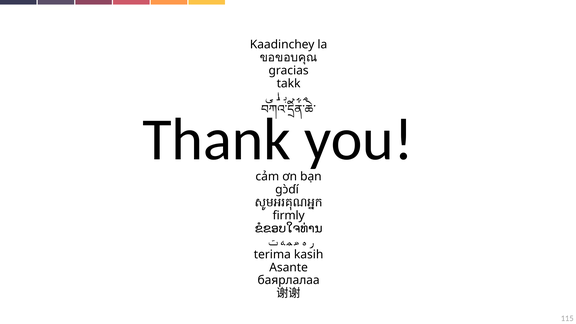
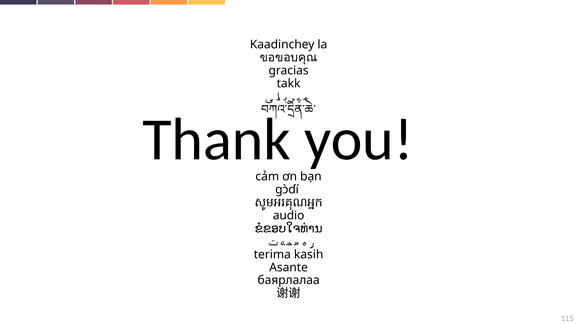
firmly: firmly -> audio
